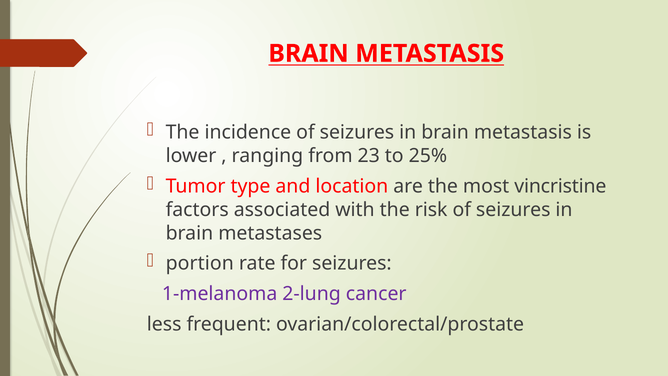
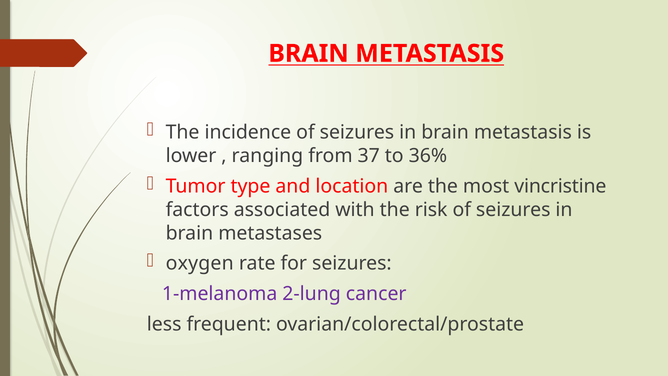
23: 23 -> 37
25%: 25% -> 36%
portion: portion -> oxygen
